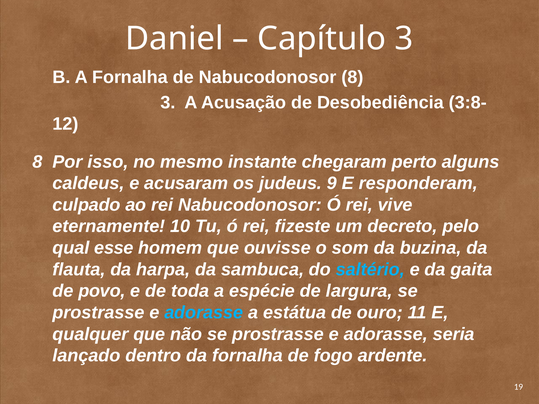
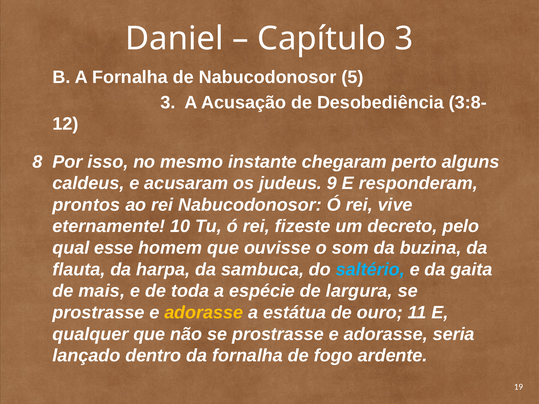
Nabucodonosor 8: 8 -> 5
culpado: culpado -> prontos
povo: povo -> mais
adorasse at (204, 313) colour: light blue -> yellow
